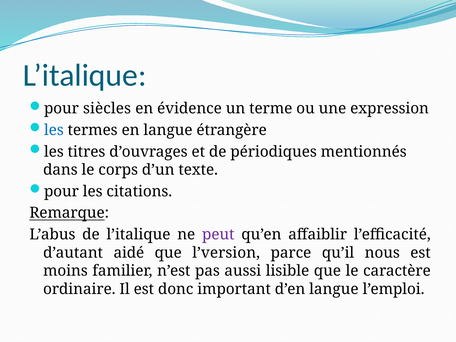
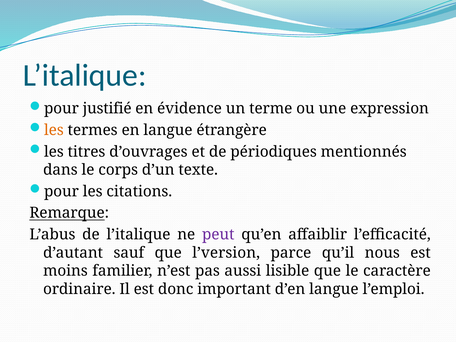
siècles: siècles -> justifié
les at (54, 130) colour: blue -> orange
aidé: aidé -> sauf
